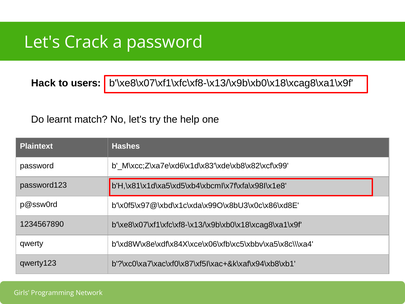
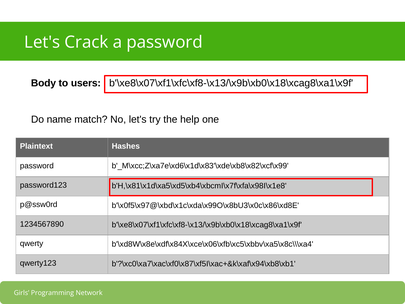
Hack: Hack -> Body
learnt: learnt -> name
